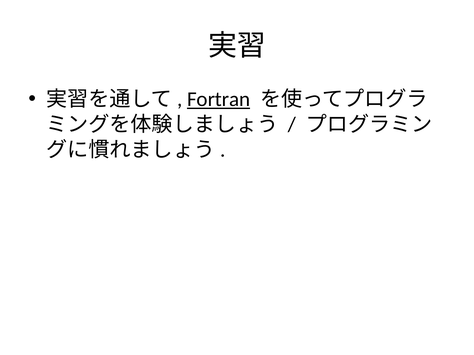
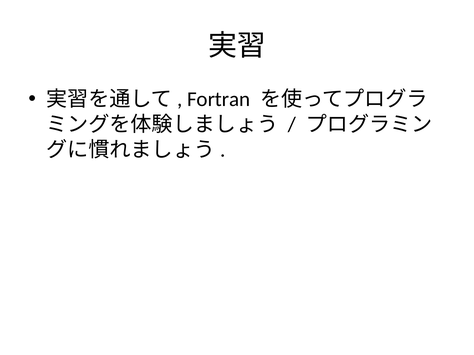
Fortran underline: present -> none
